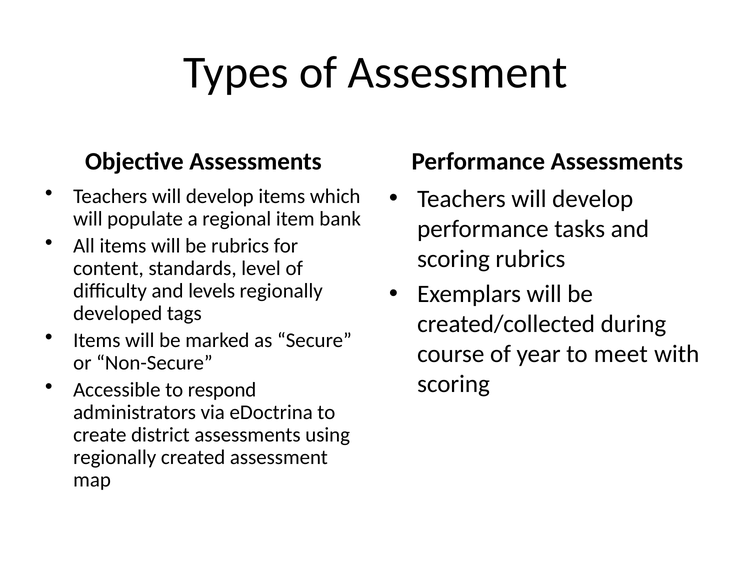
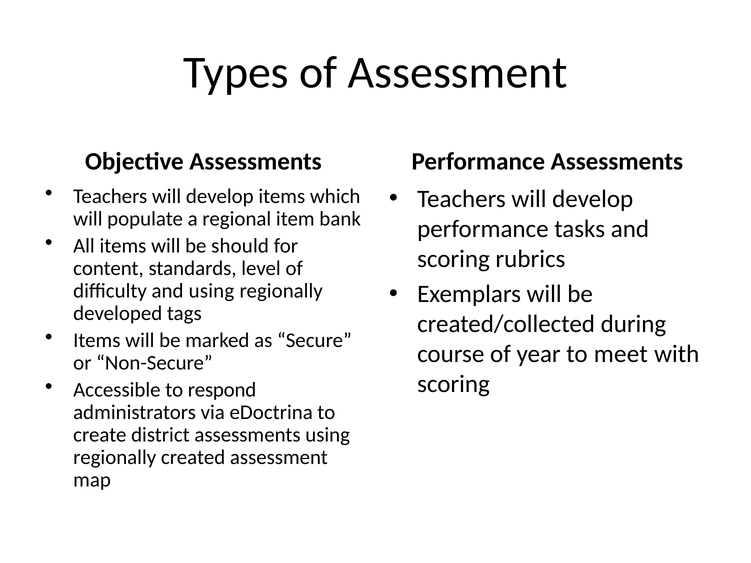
be rubrics: rubrics -> should
and levels: levels -> using
